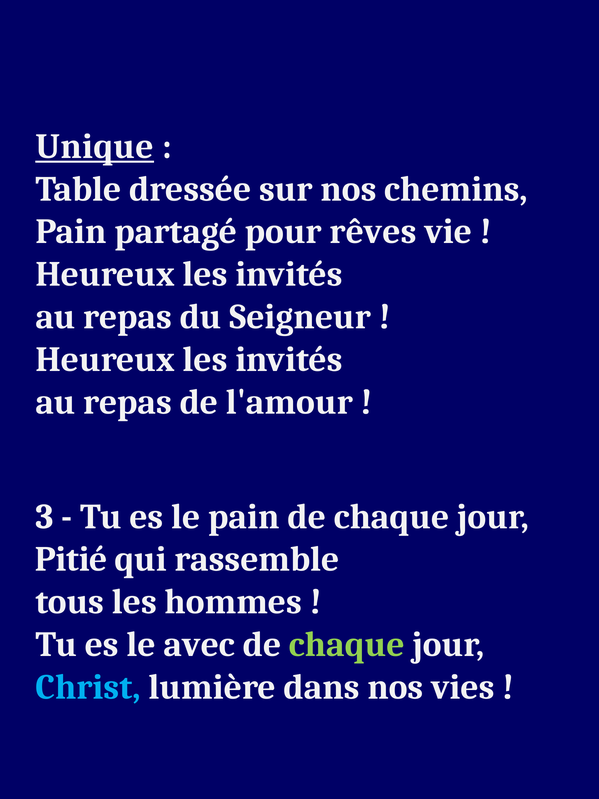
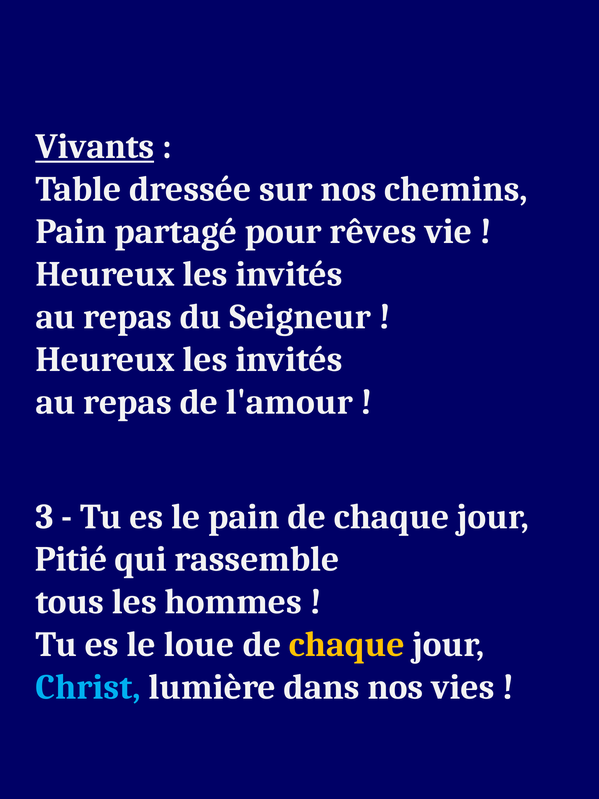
Unique: Unique -> Vivants
avec: avec -> loue
chaque at (347, 644) colour: light green -> yellow
